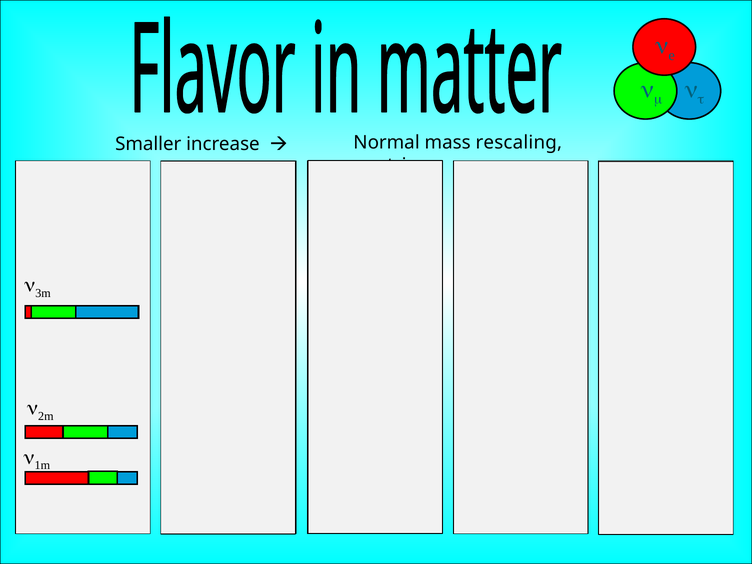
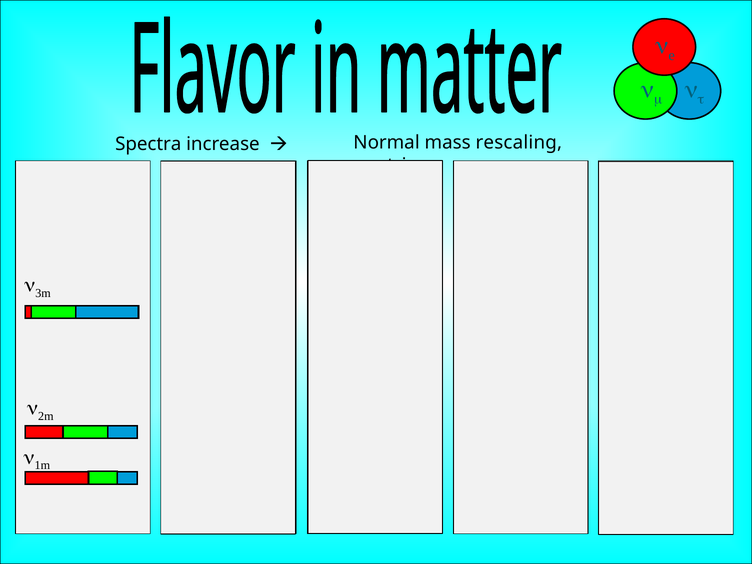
Smaller: Smaller -> Spectra
